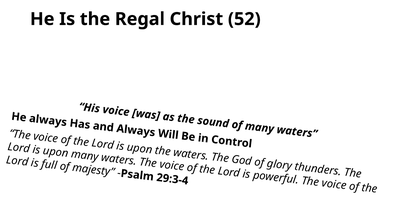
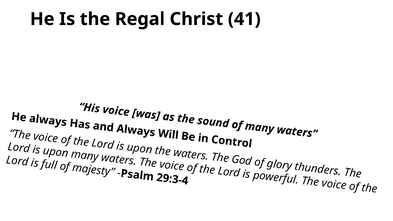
52: 52 -> 41
